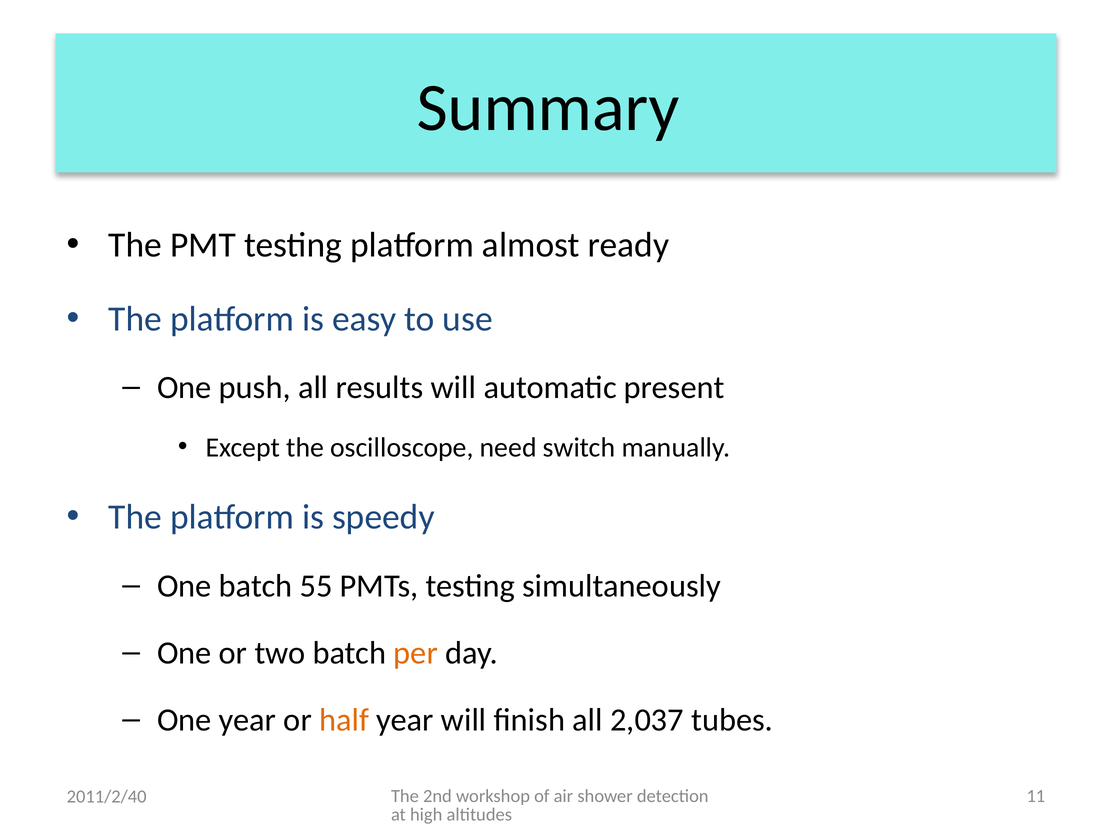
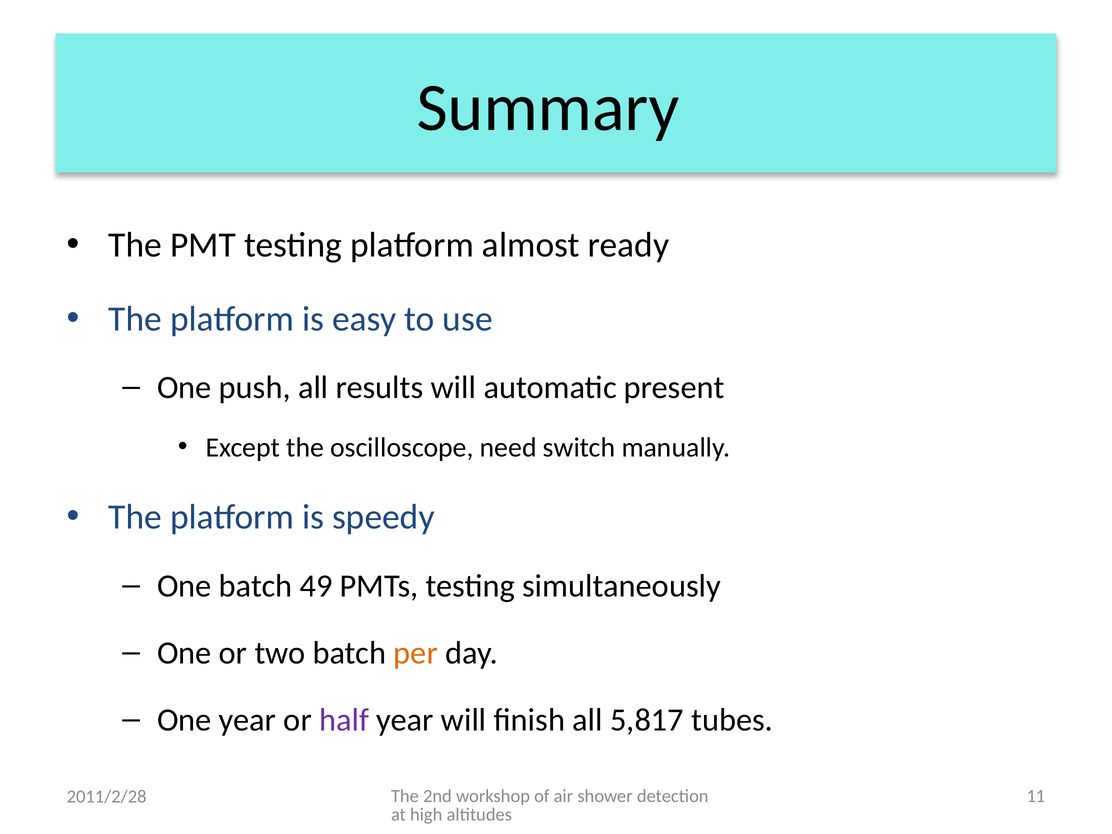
55: 55 -> 49
half colour: orange -> purple
2,037: 2,037 -> 5,817
2011/2/40: 2011/2/40 -> 2011/2/28
